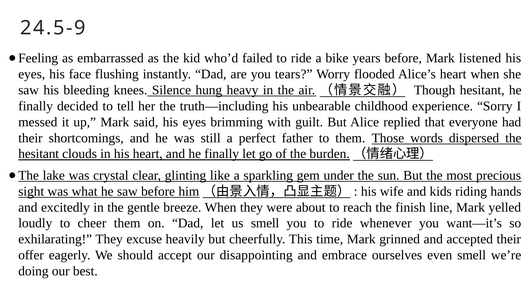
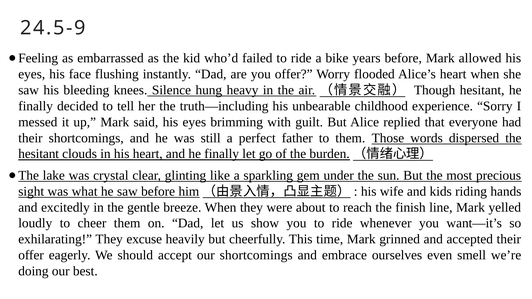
listened: listened -> allowed
you tears: tears -> offer
us smell: smell -> show
our disappointing: disappointing -> shortcomings
